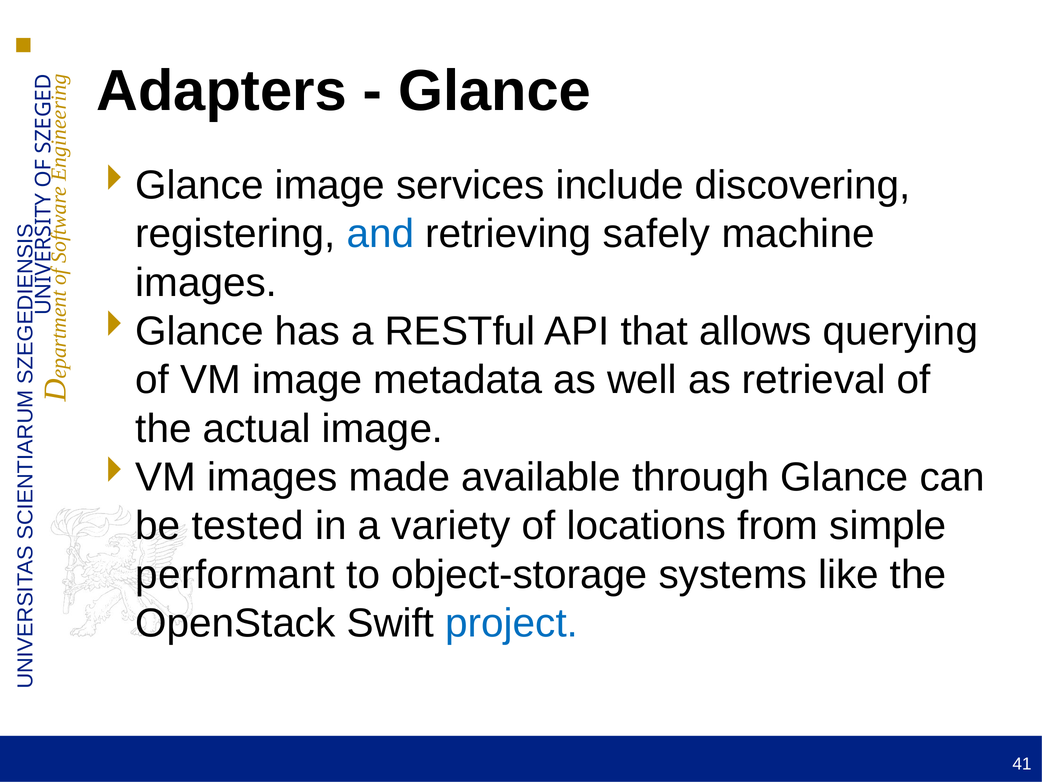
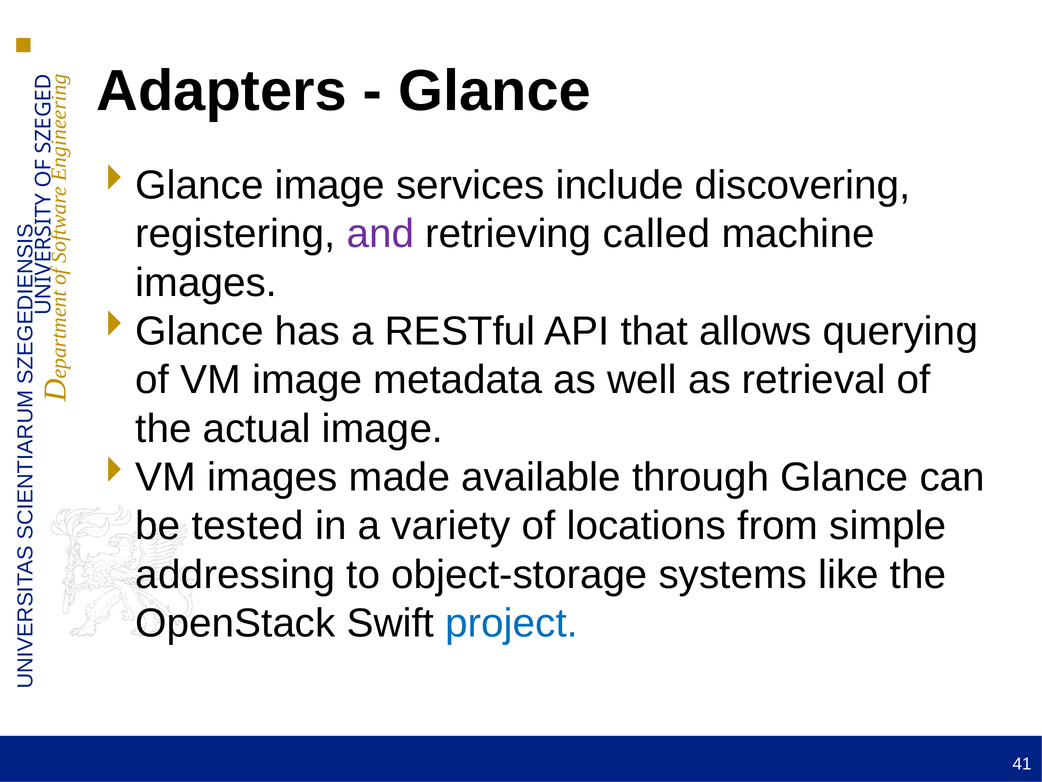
and colour: blue -> purple
safely: safely -> called
performant: performant -> addressing
